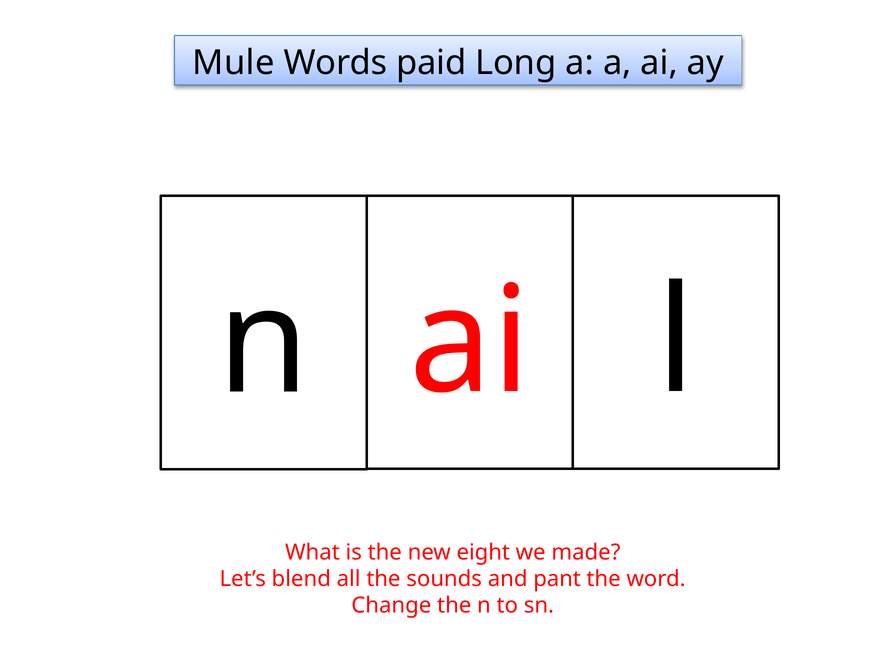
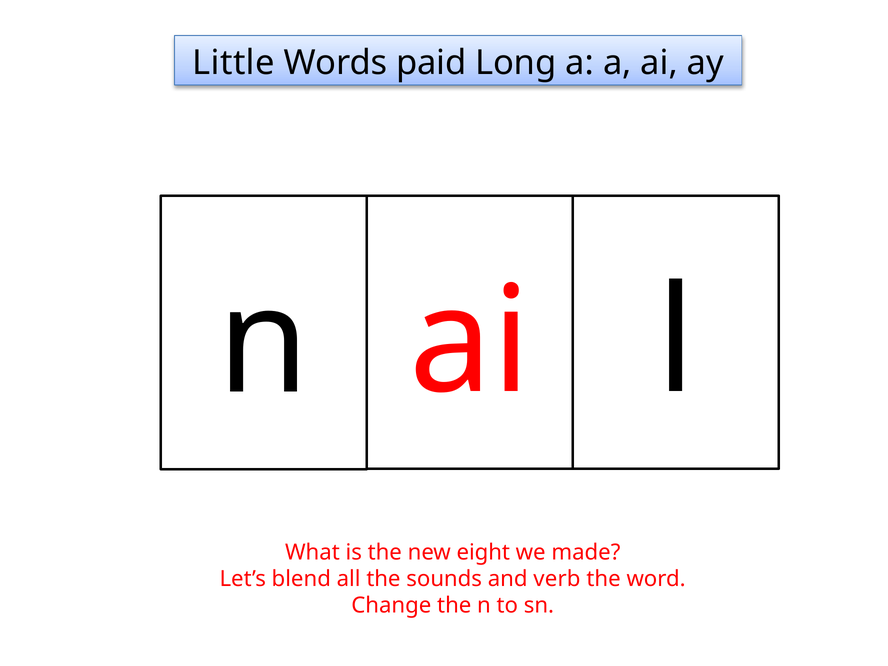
Mule: Mule -> Little
pant: pant -> verb
